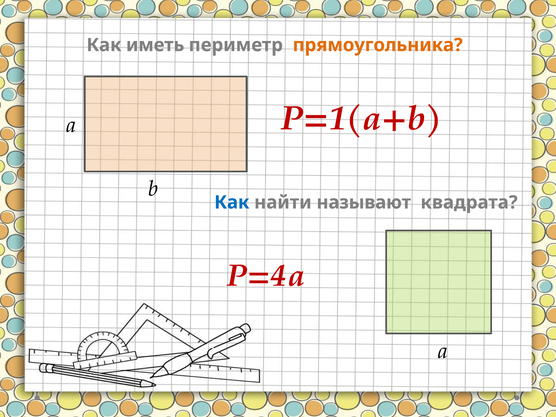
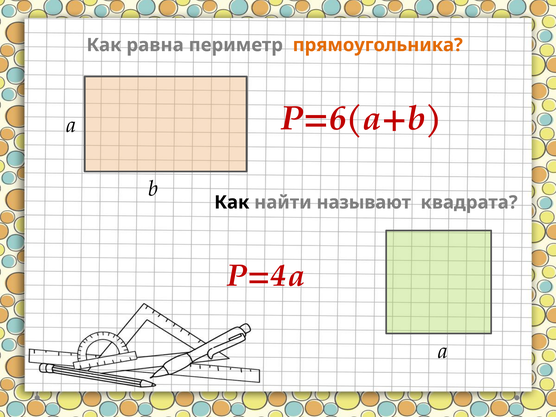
иметь: иметь -> равна
P=1(a+b: P=1(a+b -> P=6(a+b
Как at (232, 202) colour: blue -> black
